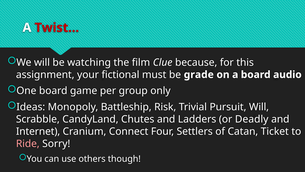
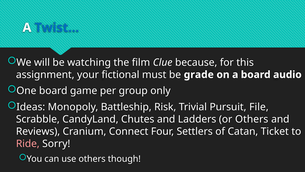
Twist… colour: red -> blue
Pursuit Will: Will -> File
or Deadly: Deadly -> Others
Internet: Internet -> Reviews
